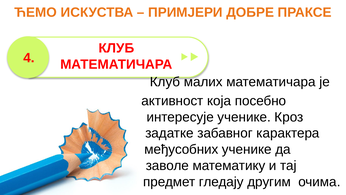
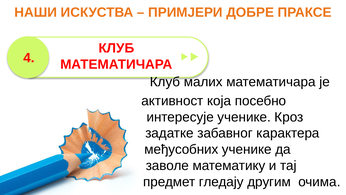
ЋЕМО: ЋЕМО -> НАШИ
